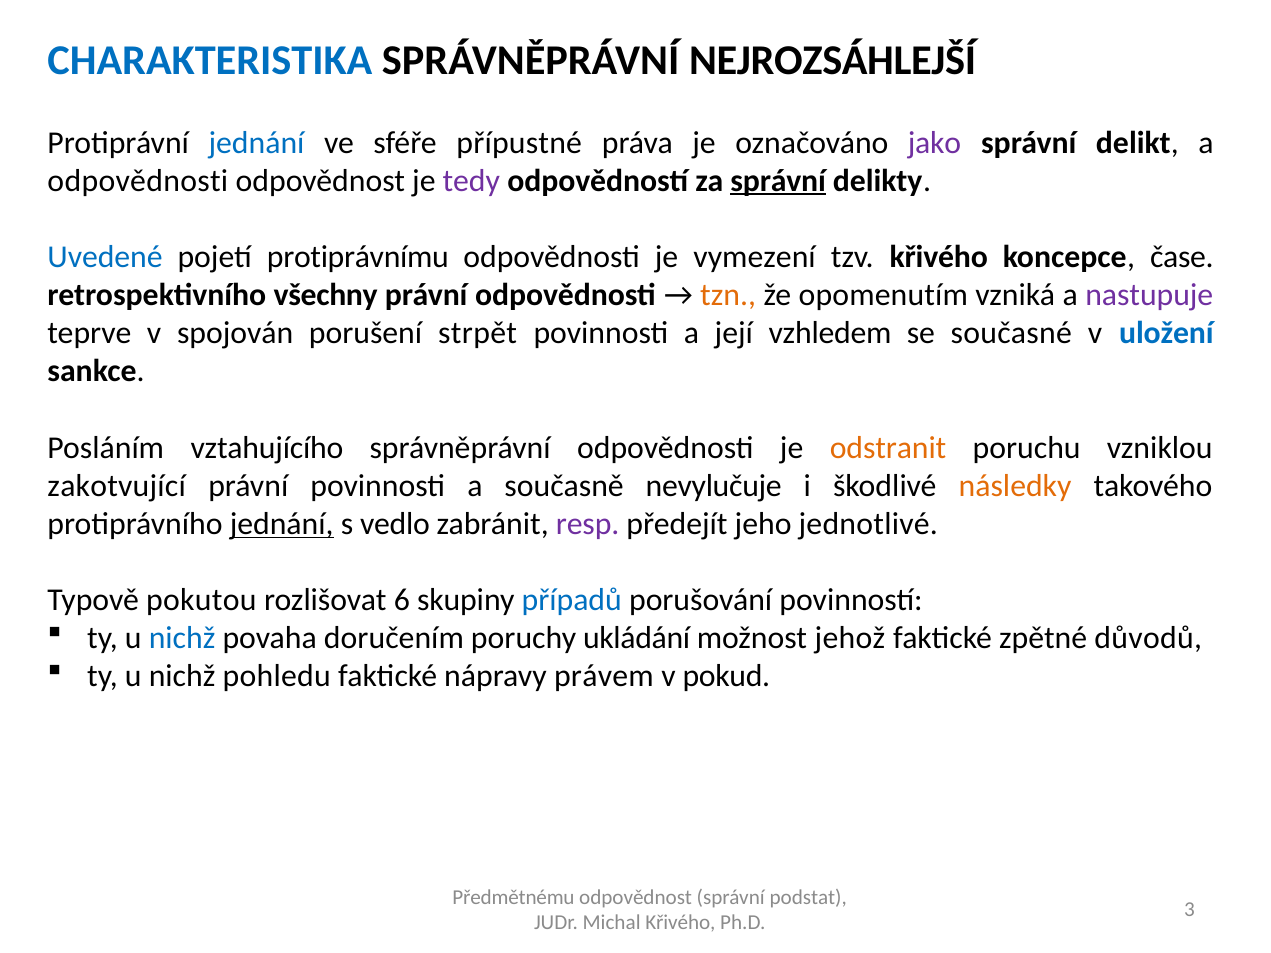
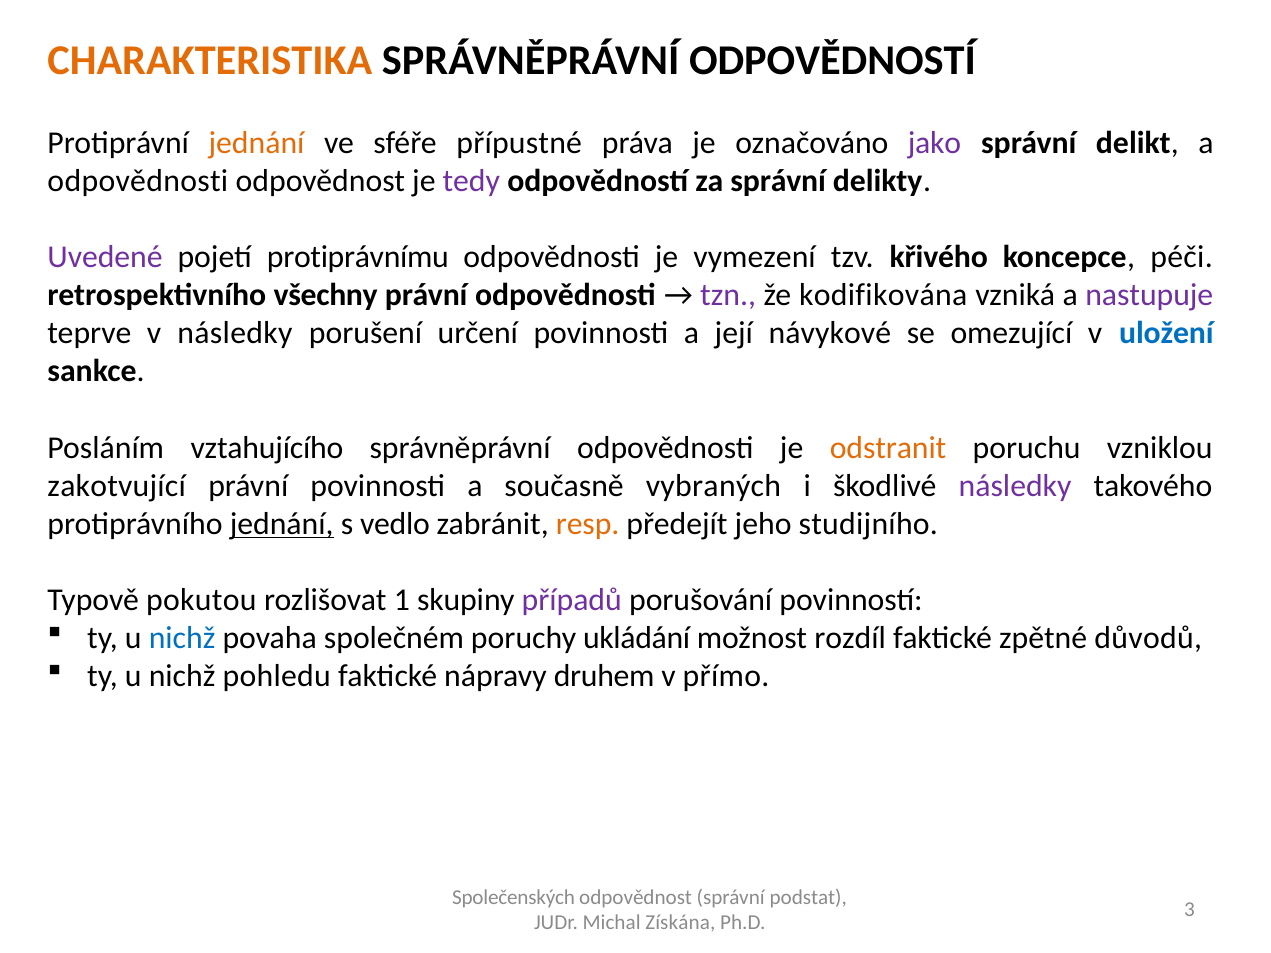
CHARAKTERISTIKA colour: blue -> orange
SPRÁVNĚPRÁVNÍ NEJROZSÁHLEJŠÍ: NEJROZSÁHLEJŠÍ -> ODPOVĚDNOSTÍ
jednání at (257, 143) colour: blue -> orange
správní at (778, 181) underline: present -> none
Uvedené colour: blue -> purple
čase: čase -> péči
tzn colour: orange -> purple
opomenutím: opomenutím -> kodifikována
v spojován: spojován -> následky
strpět: strpět -> určení
vzhledem: vzhledem -> návykové
současné: současné -> omezující
nevylučuje: nevylučuje -> vybraných
následky at (1015, 486) colour: orange -> purple
resp colour: purple -> orange
jednotlivé: jednotlivé -> studijního
6: 6 -> 1
případů colour: blue -> purple
doručením: doručením -> společném
jehož: jehož -> rozdíl
právem: právem -> druhem
pokud: pokud -> přímo
Předmětnému: Předmětnému -> Společenských
Michal Křivého: Křivého -> Získána
